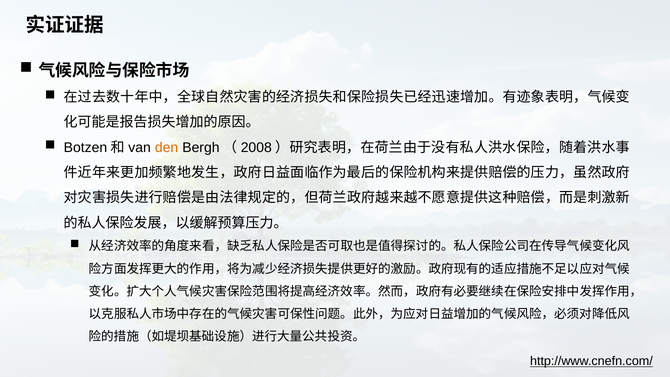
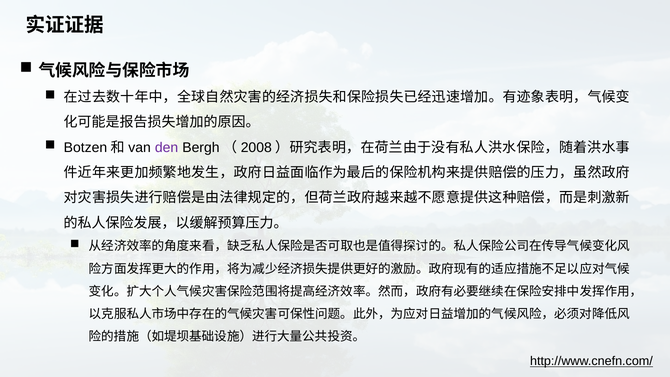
den colour: orange -> purple
